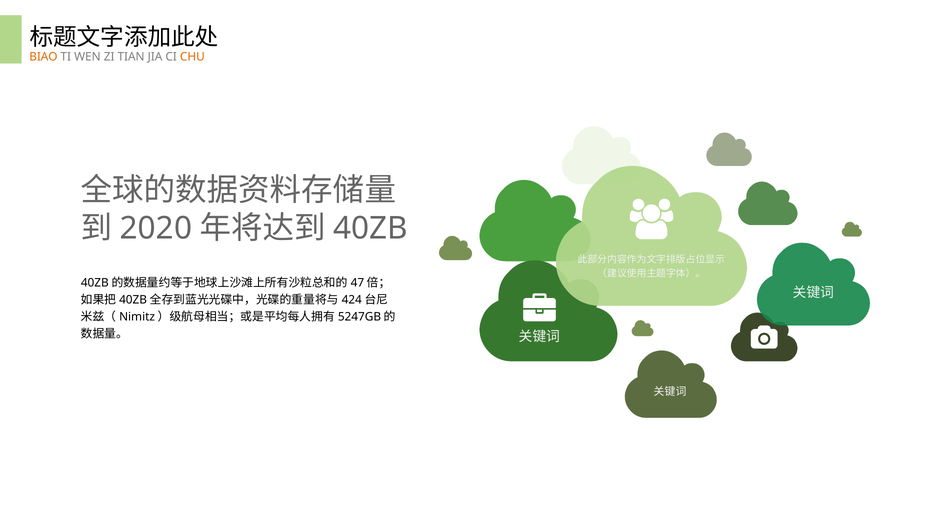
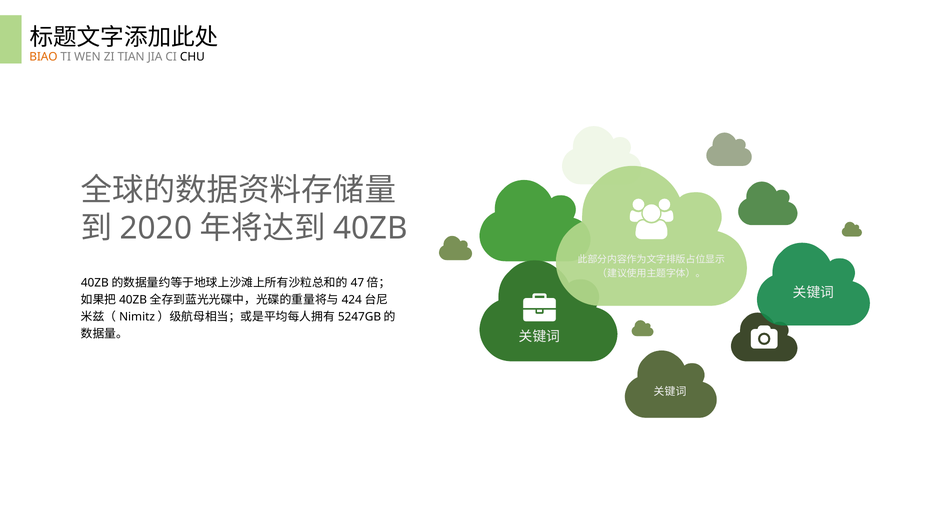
CHU colour: orange -> black
